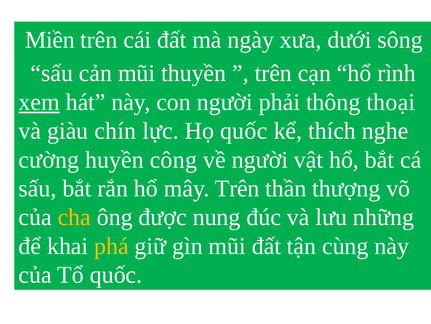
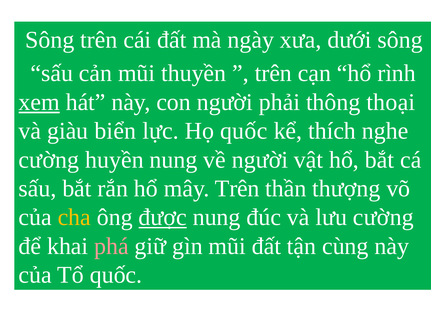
Miền at (50, 40): Miền -> Sông
chín: chín -> biển
huyền công: công -> nung
được underline: none -> present
lưu những: những -> cường
phá colour: yellow -> pink
